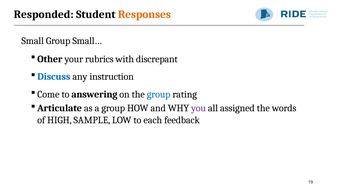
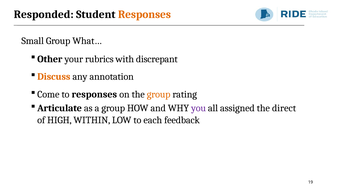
Small…: Small… -> What…
Discuss colour: blue -> orange
instruction: instruction -> annotation
to answering: answering -> responses
group at (159, 95) colour: blue -> orange
words: words -> direct
SAMPLE: SAMPLE -> WITHIN
